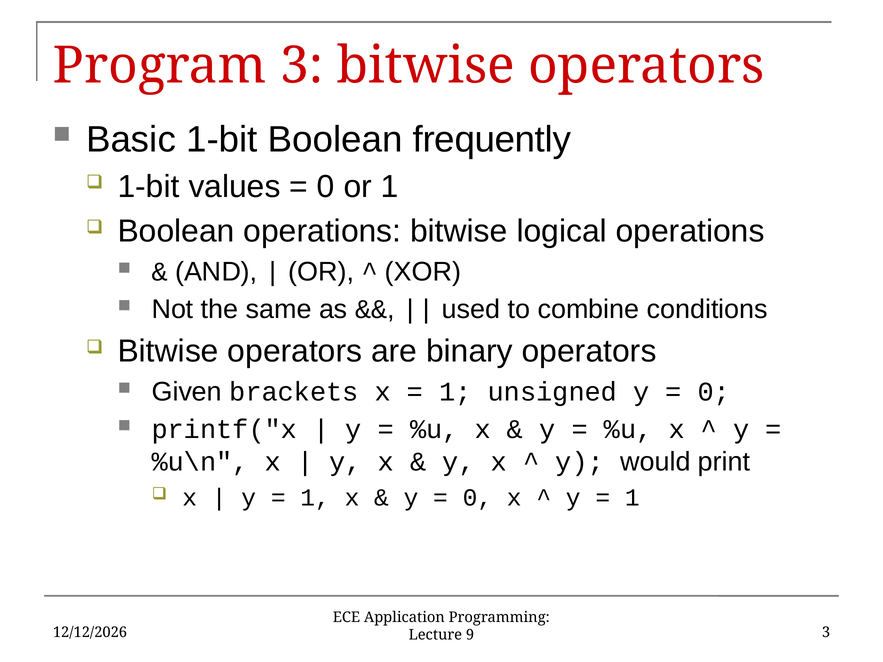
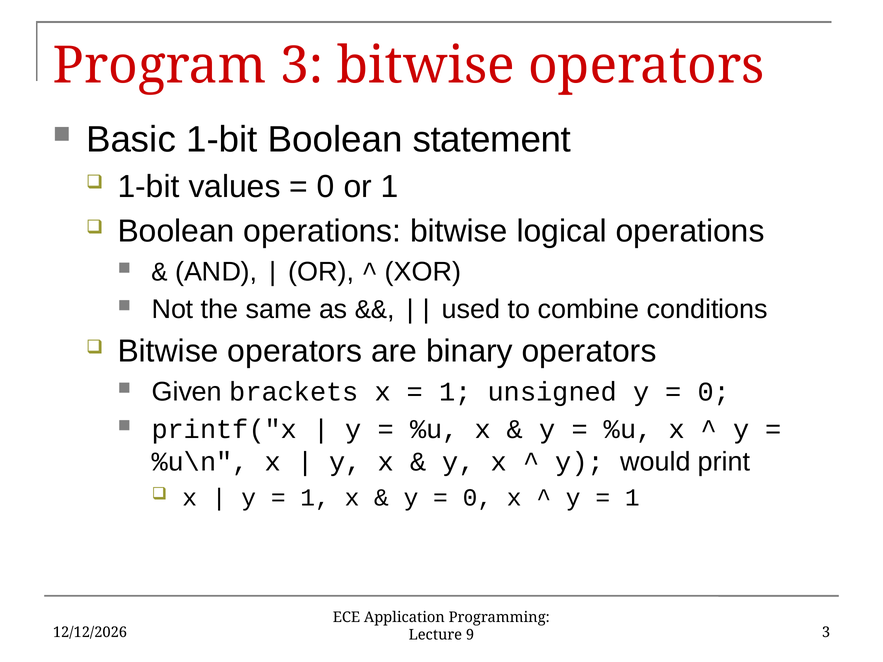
frequently: frequently -> statement
